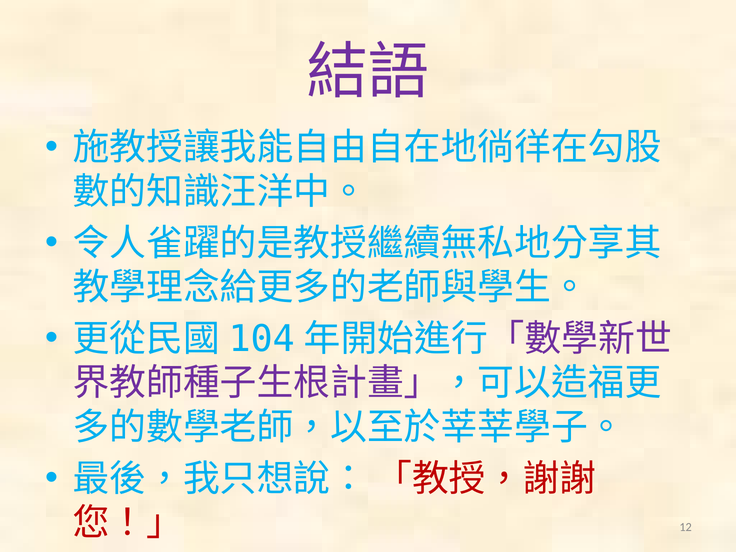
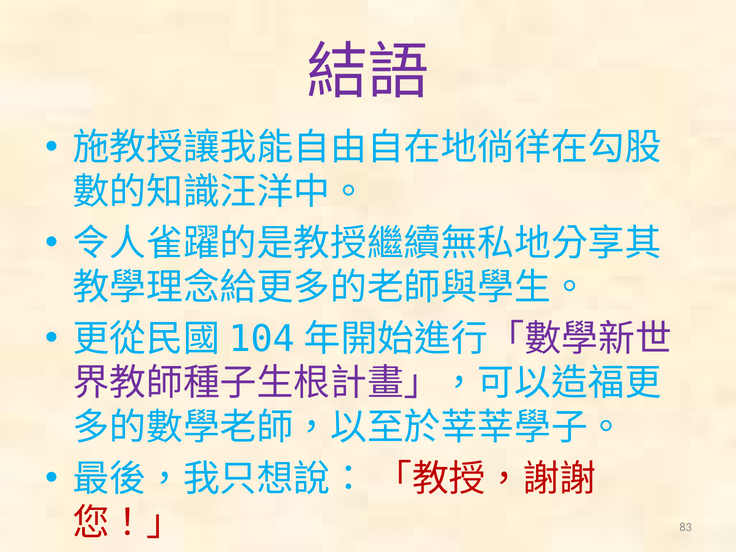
12: 12 -> 83
